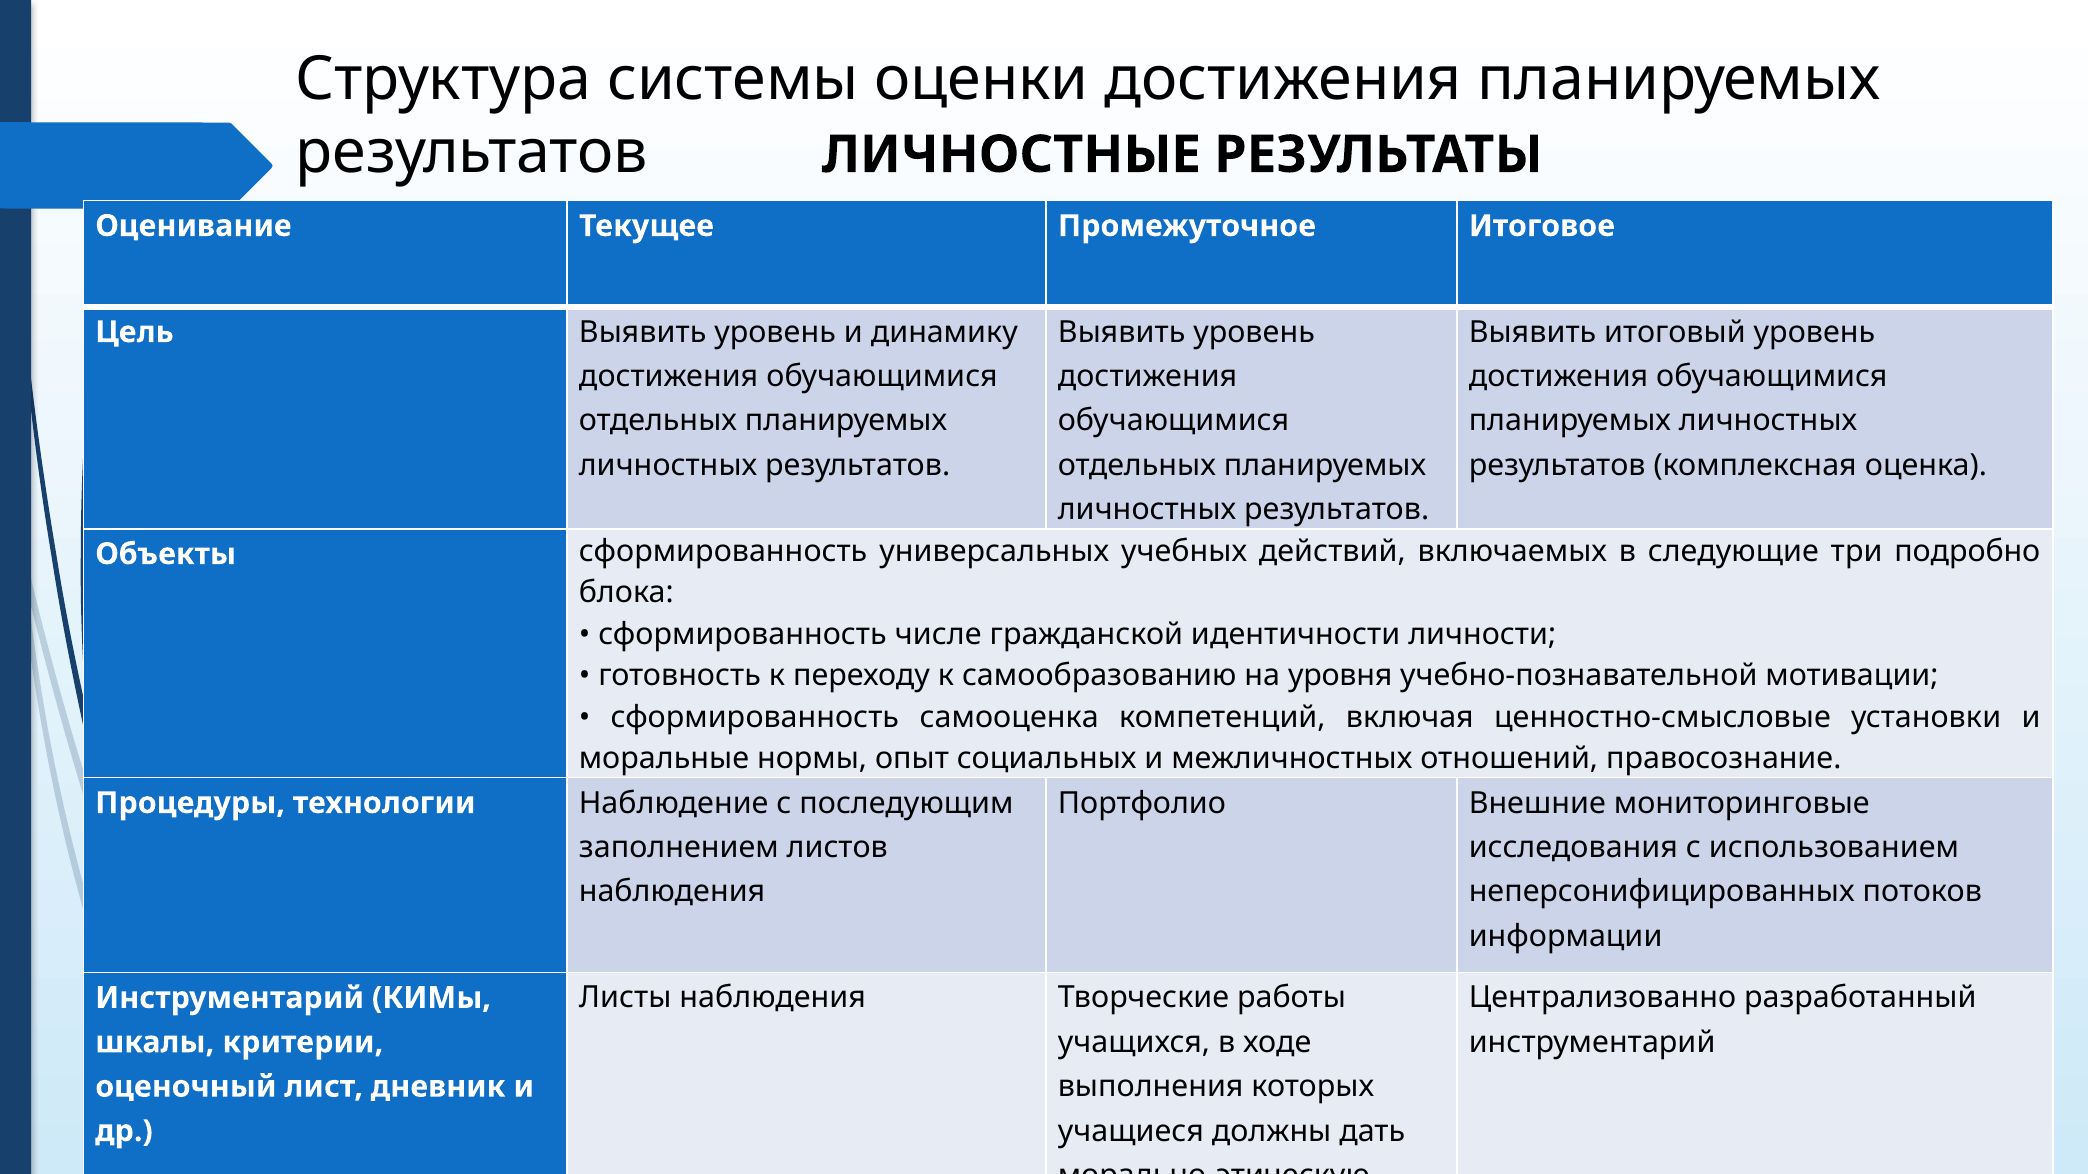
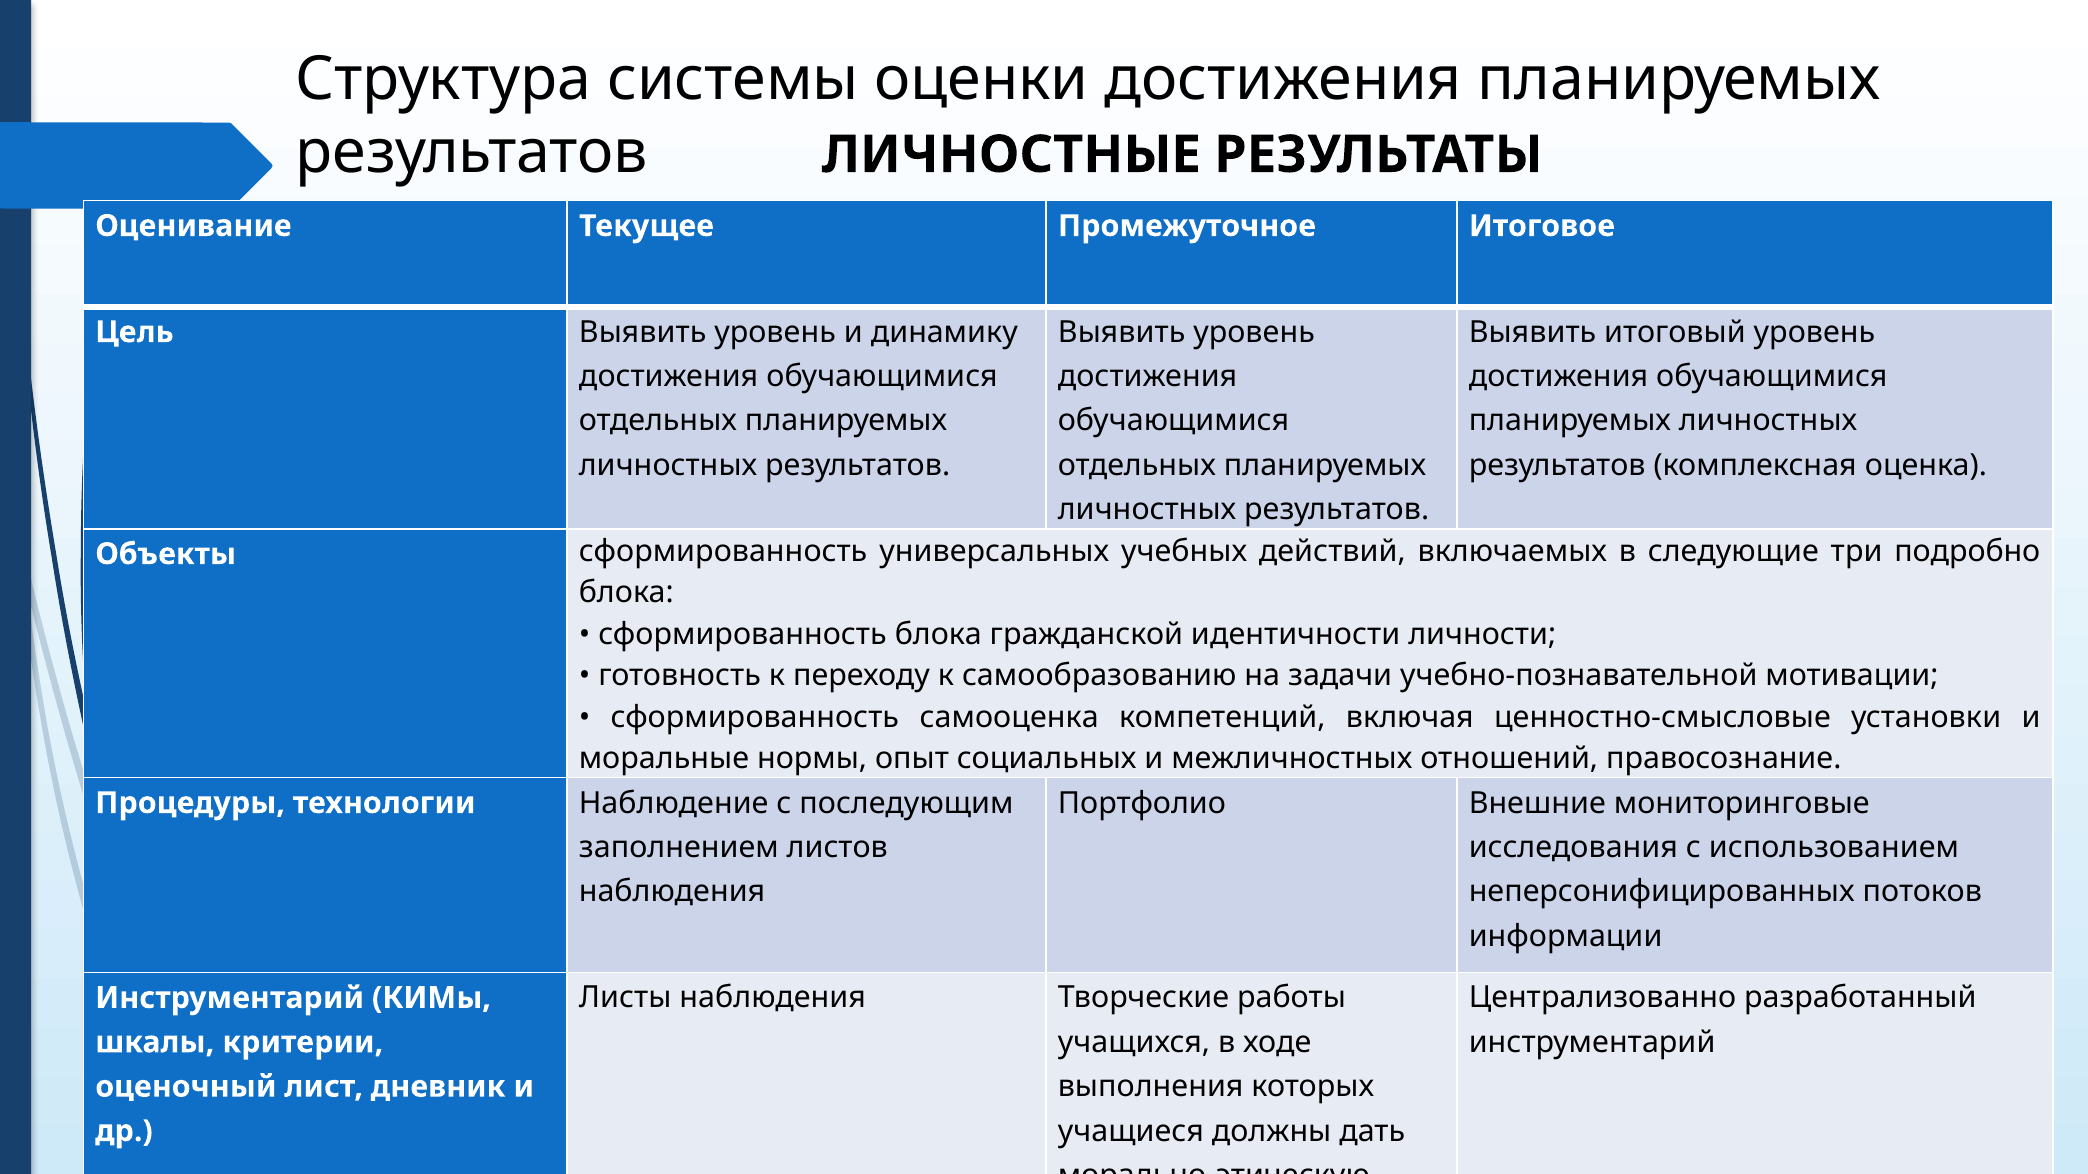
сформированность числе: числе -> блока
уровня: уровня -> задачи
